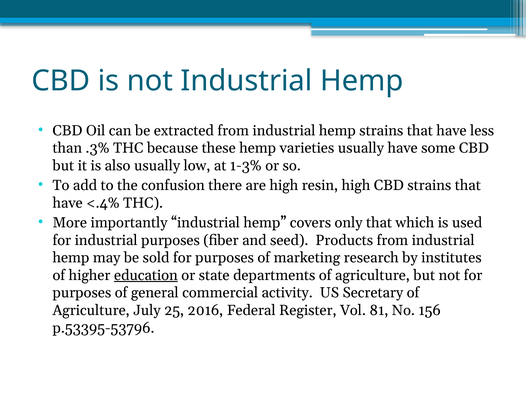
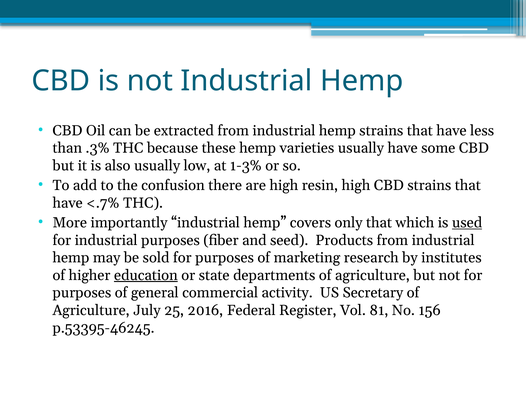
<.4%: <.4% -> <.7%
used underline: none -> present
p.53395-53796: p.53395-53796 -> p.53395-46245
